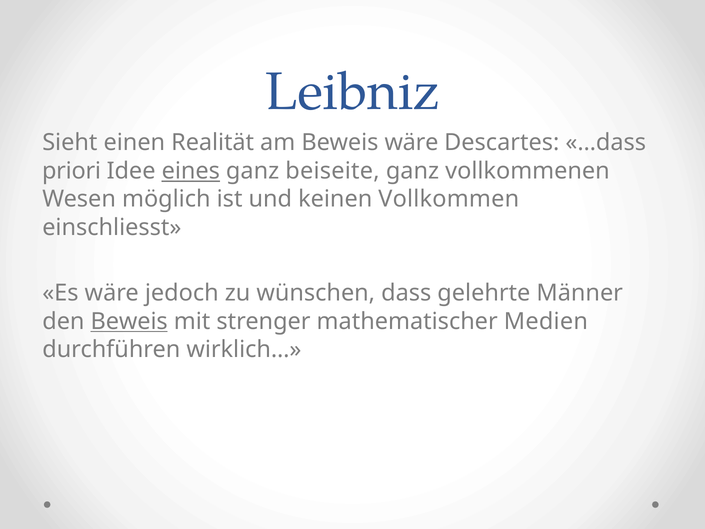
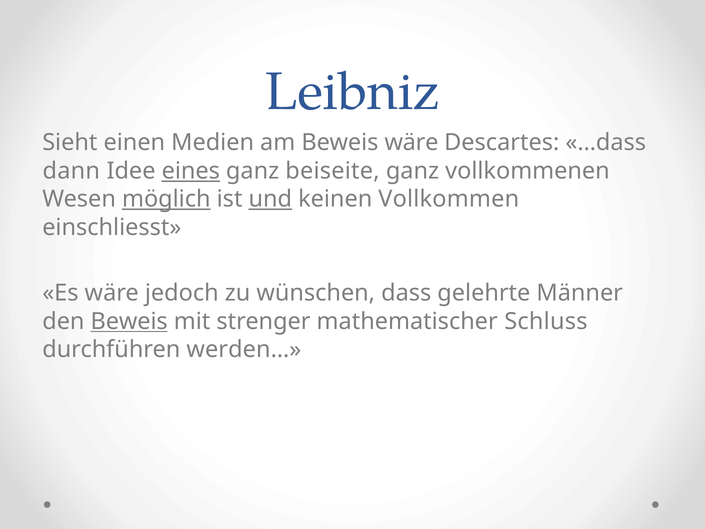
Realität: Realität -> Medien
priori: priori -> dann
möglich underline: none -> present
und underline: none -> present
Medien: Medien -> Schluss
wirklich…: wirklich… -> werden…
